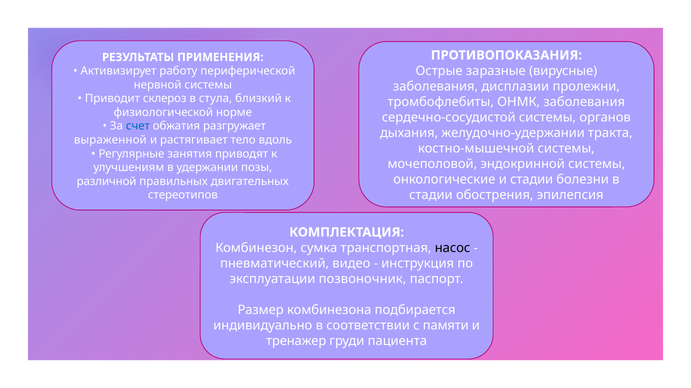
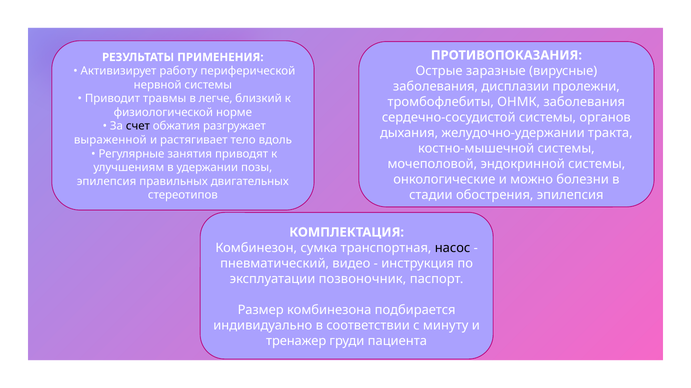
склероз: склероз -> травмы
стула: стула -> легче
счет colour: blue -> black
и стадии: стадии -> можно
различной at (107, 182): различной -> эпилепсия
памяти: памяти -> минуту
